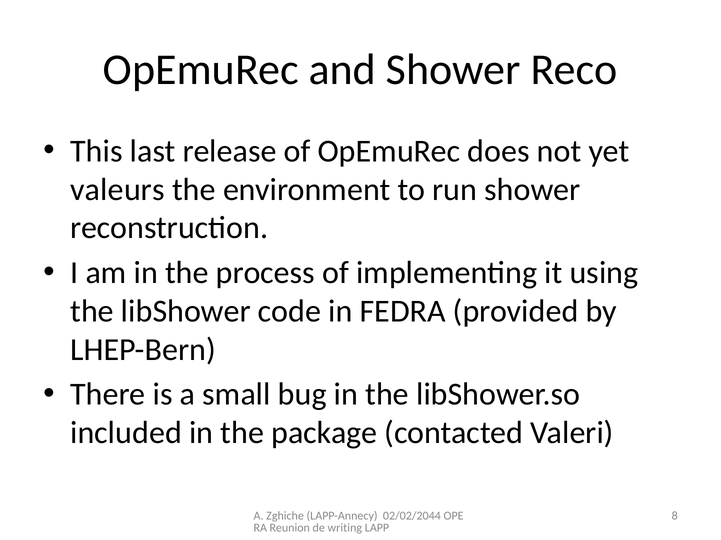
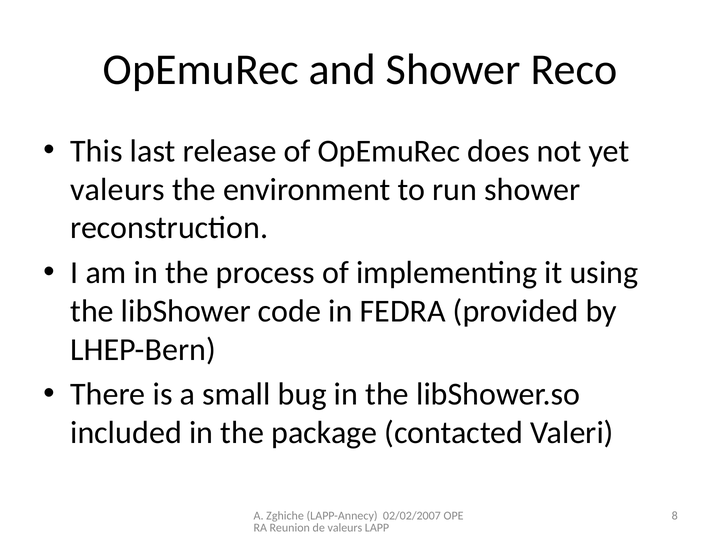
02/02/2044: 02/02/2044 -> 02/02/2007
de writing: writing -> valeurs
